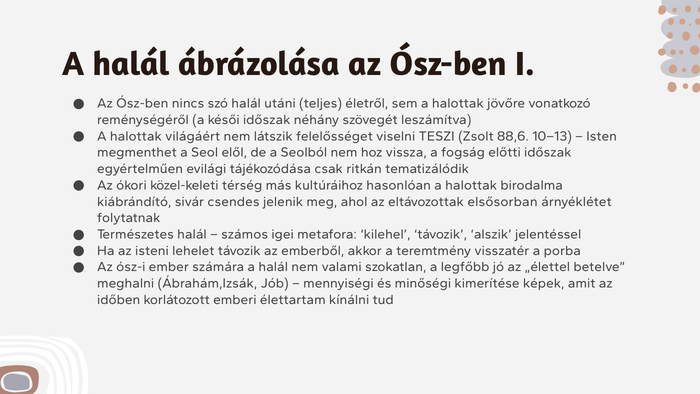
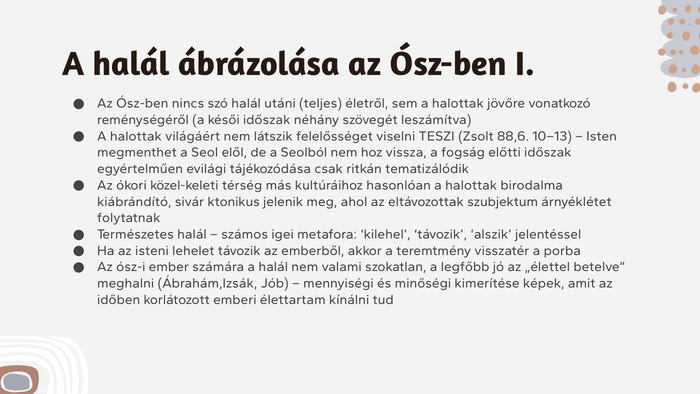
csendes: csendes -> ktonikus
elsősorban: elsősorban -> szubjektum
